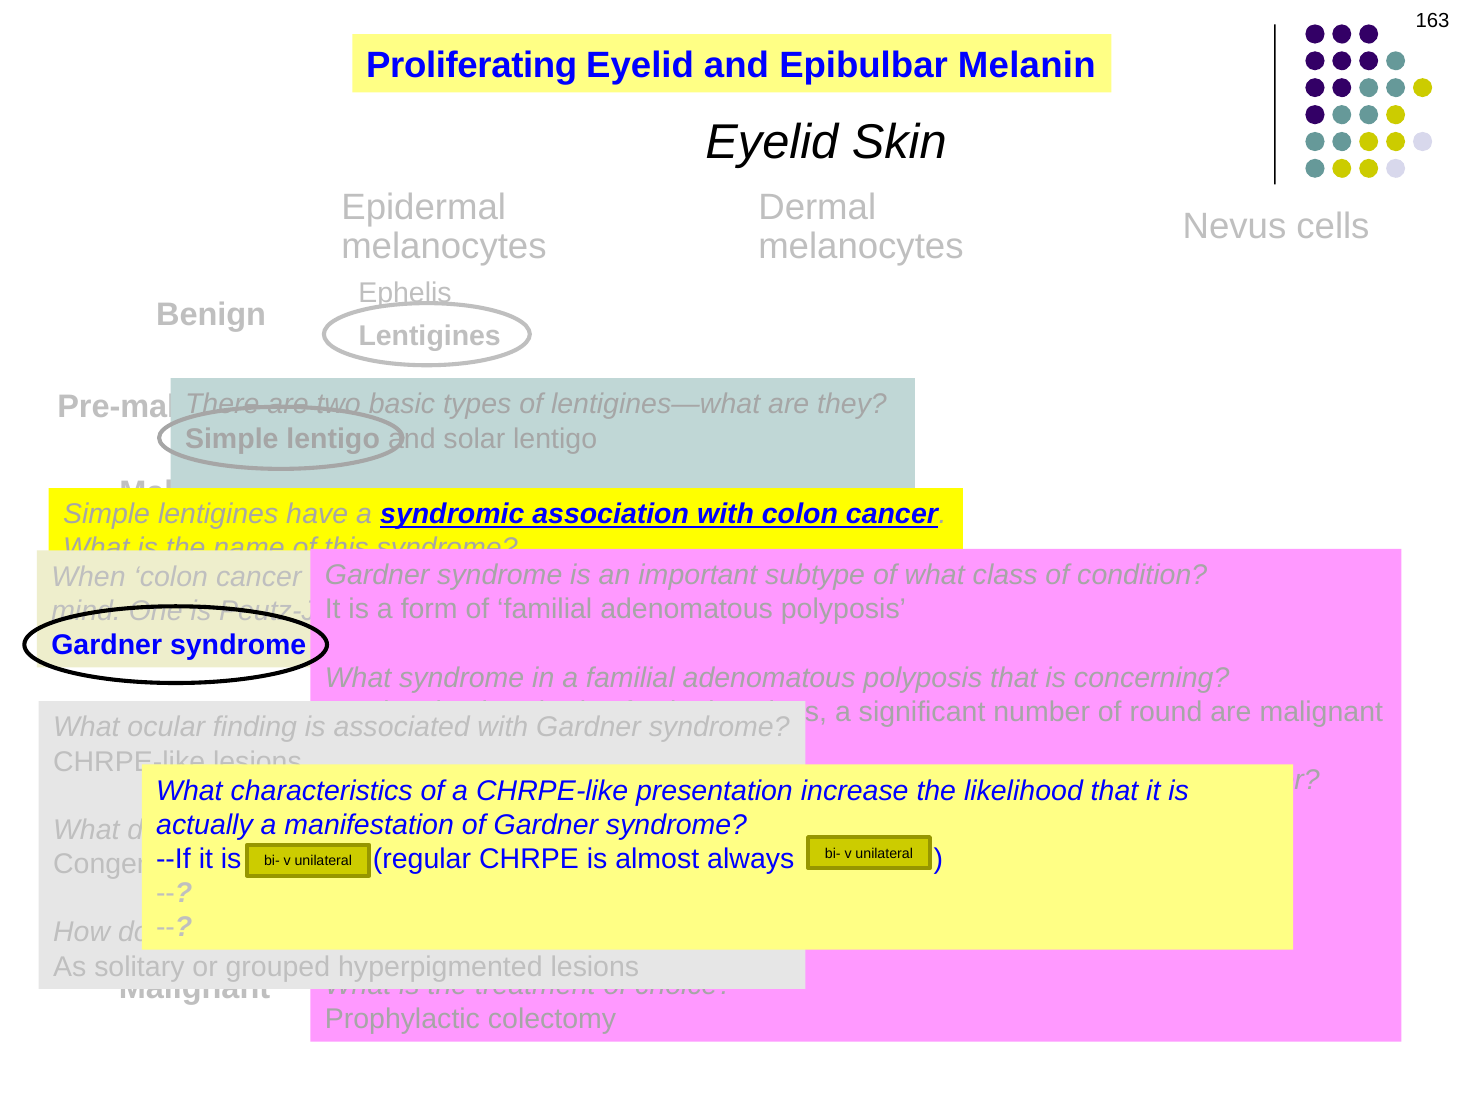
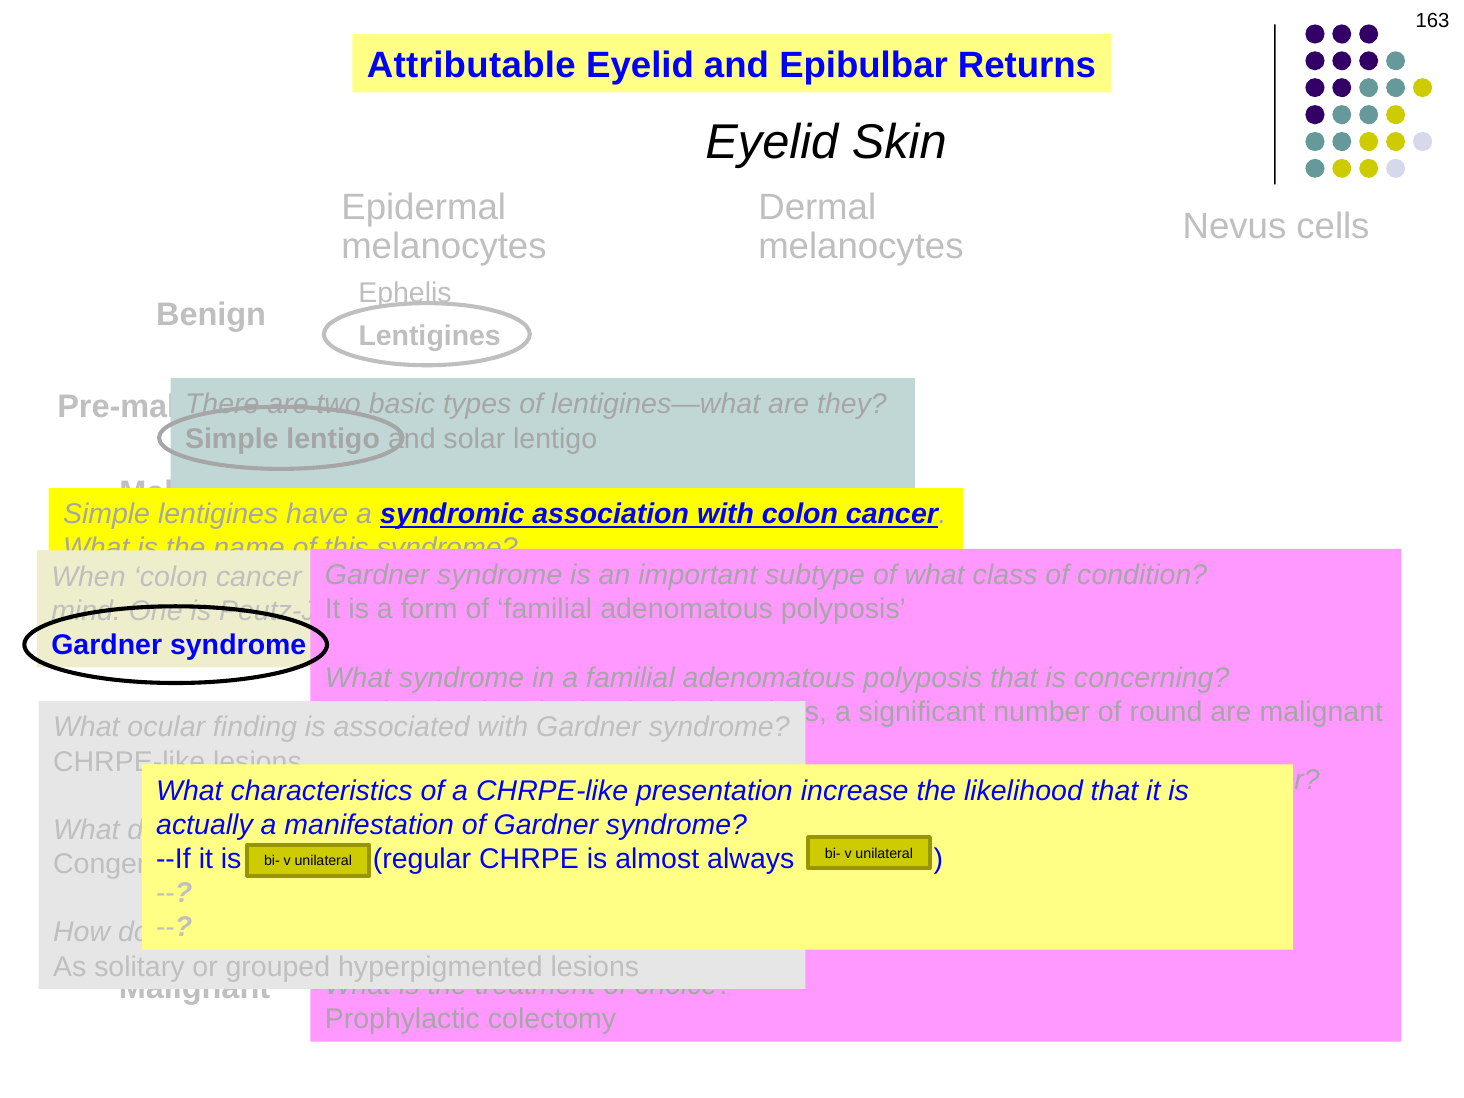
Proliferating: Proliferating -> Attributable
Melanin: Melanin -> Returns
